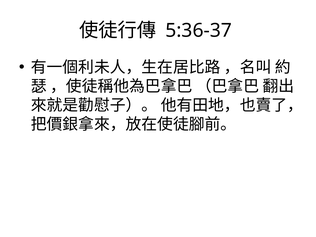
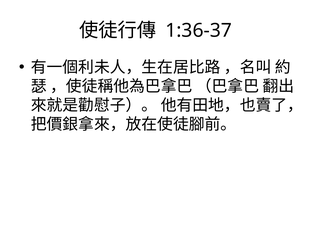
5:36-37: 5:36-37 -> 1:36-37
